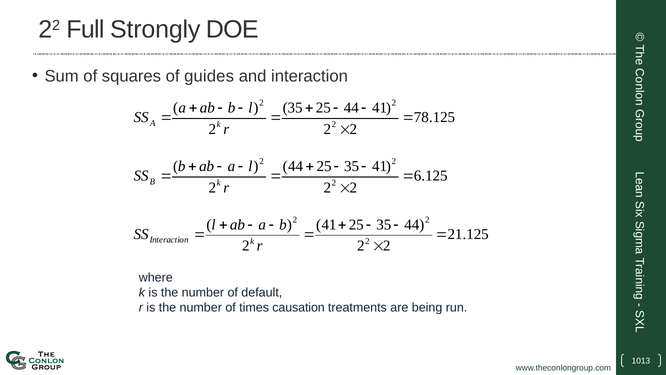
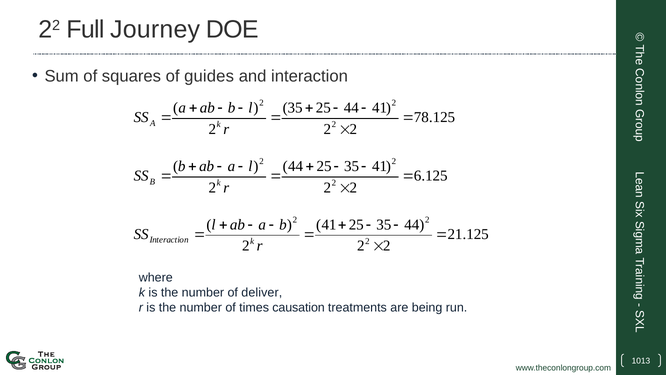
Strongly: Strongly -> Journey
default: default -> deliver
